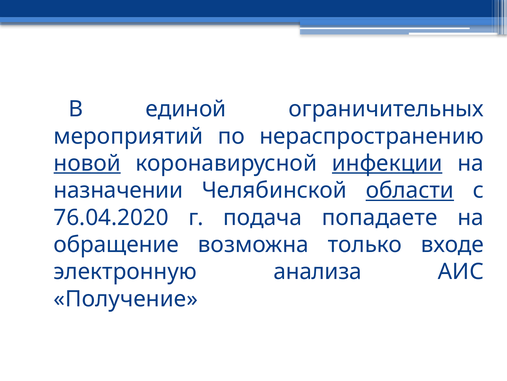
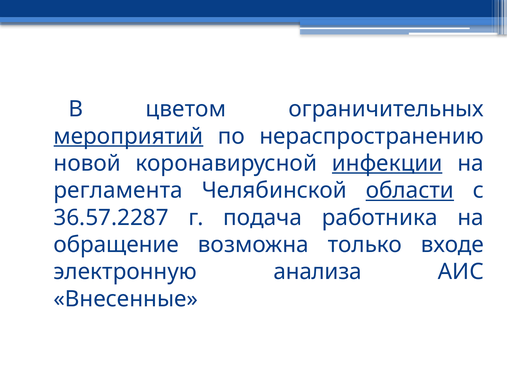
единой: единой -> цветом
мероприятий underline: none -> present
новой underline: present -> none
назначении: назначении -> регламента
76.04.2020: 76.04.2020 -> 36.57.2287
попадаете: попадаете -> работника
Получение: Получение -> Внесенные
